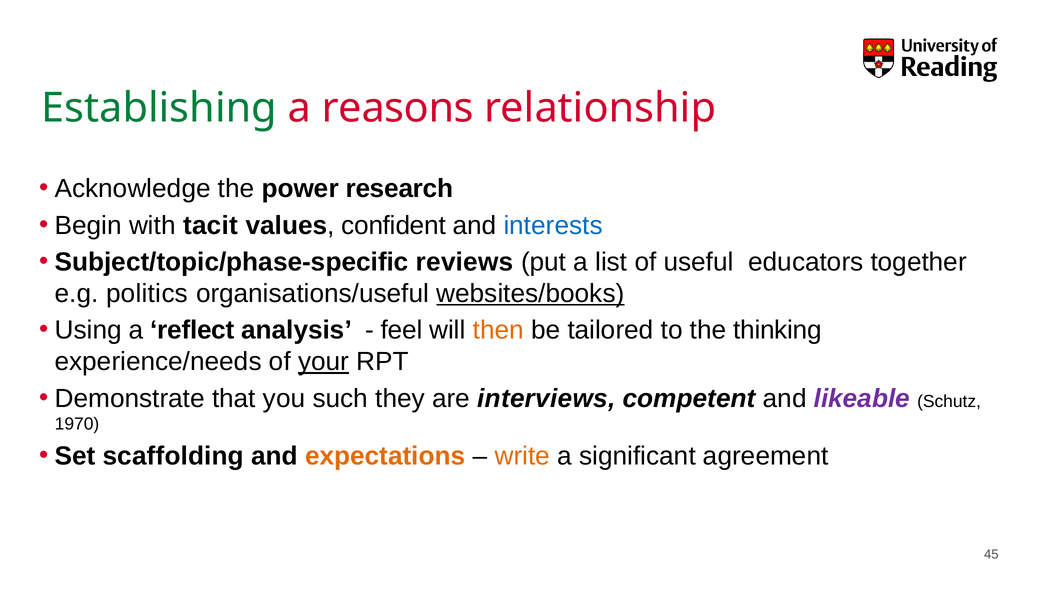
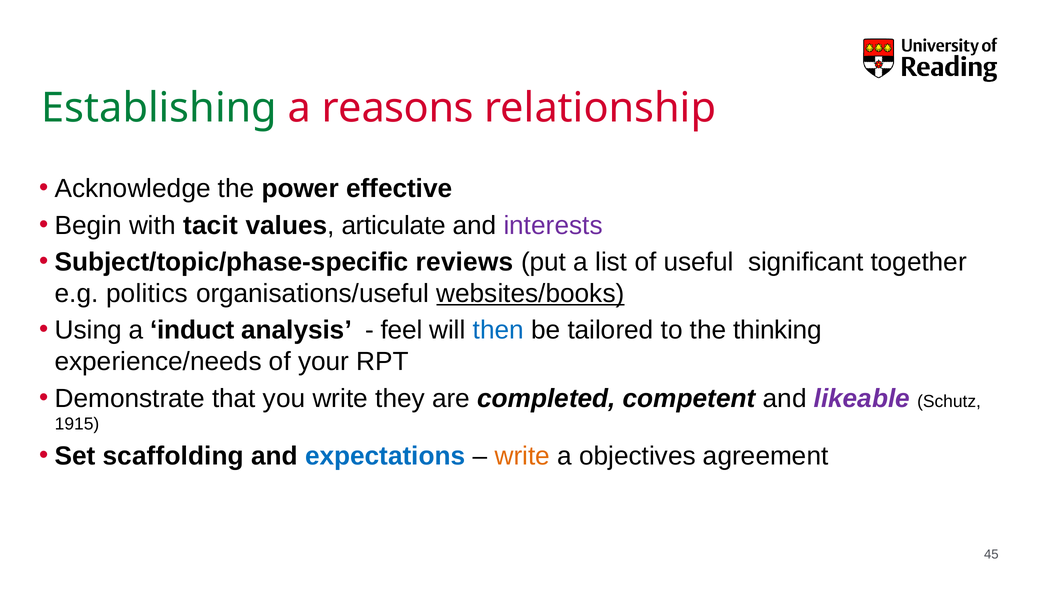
research: research -> effective
confident: confident -> articulate
interests colour: blue -> purple
educators: educators -> significant
reflect: reflect -> induct
then colour: orange -> blue
your underline: present -> none
you such: such -> write
interviews: interviews -> completed
1970: 1970 -> 1915
expectations colour: orange -> blue
significant: significant -> objectives
